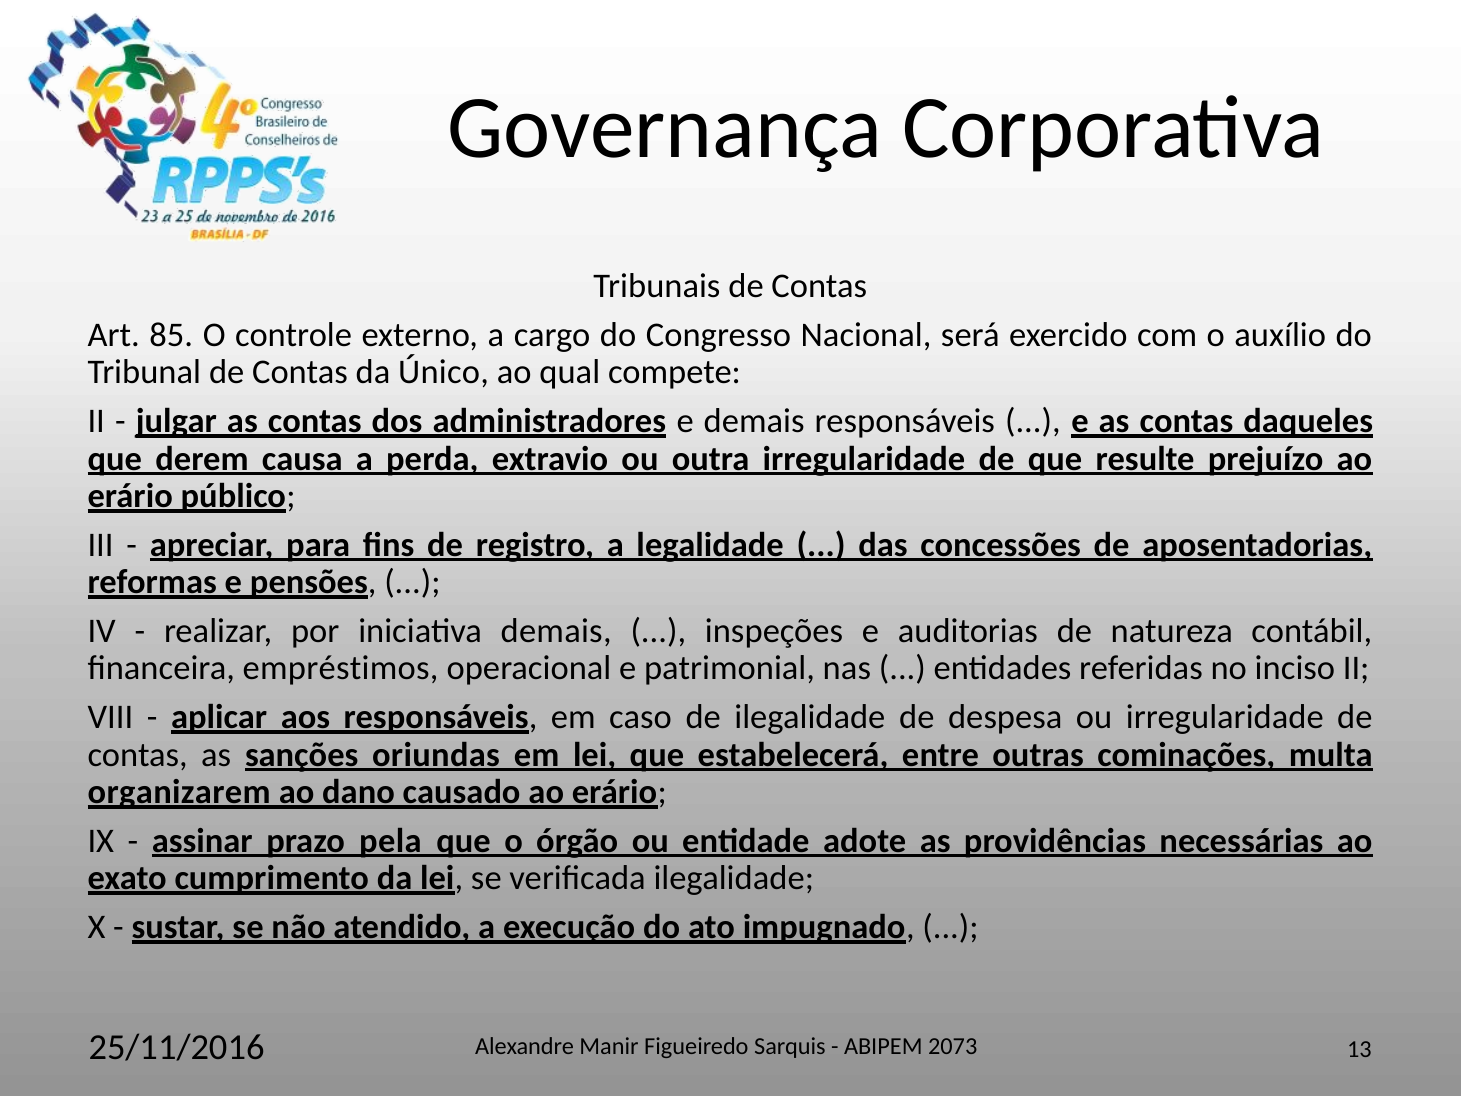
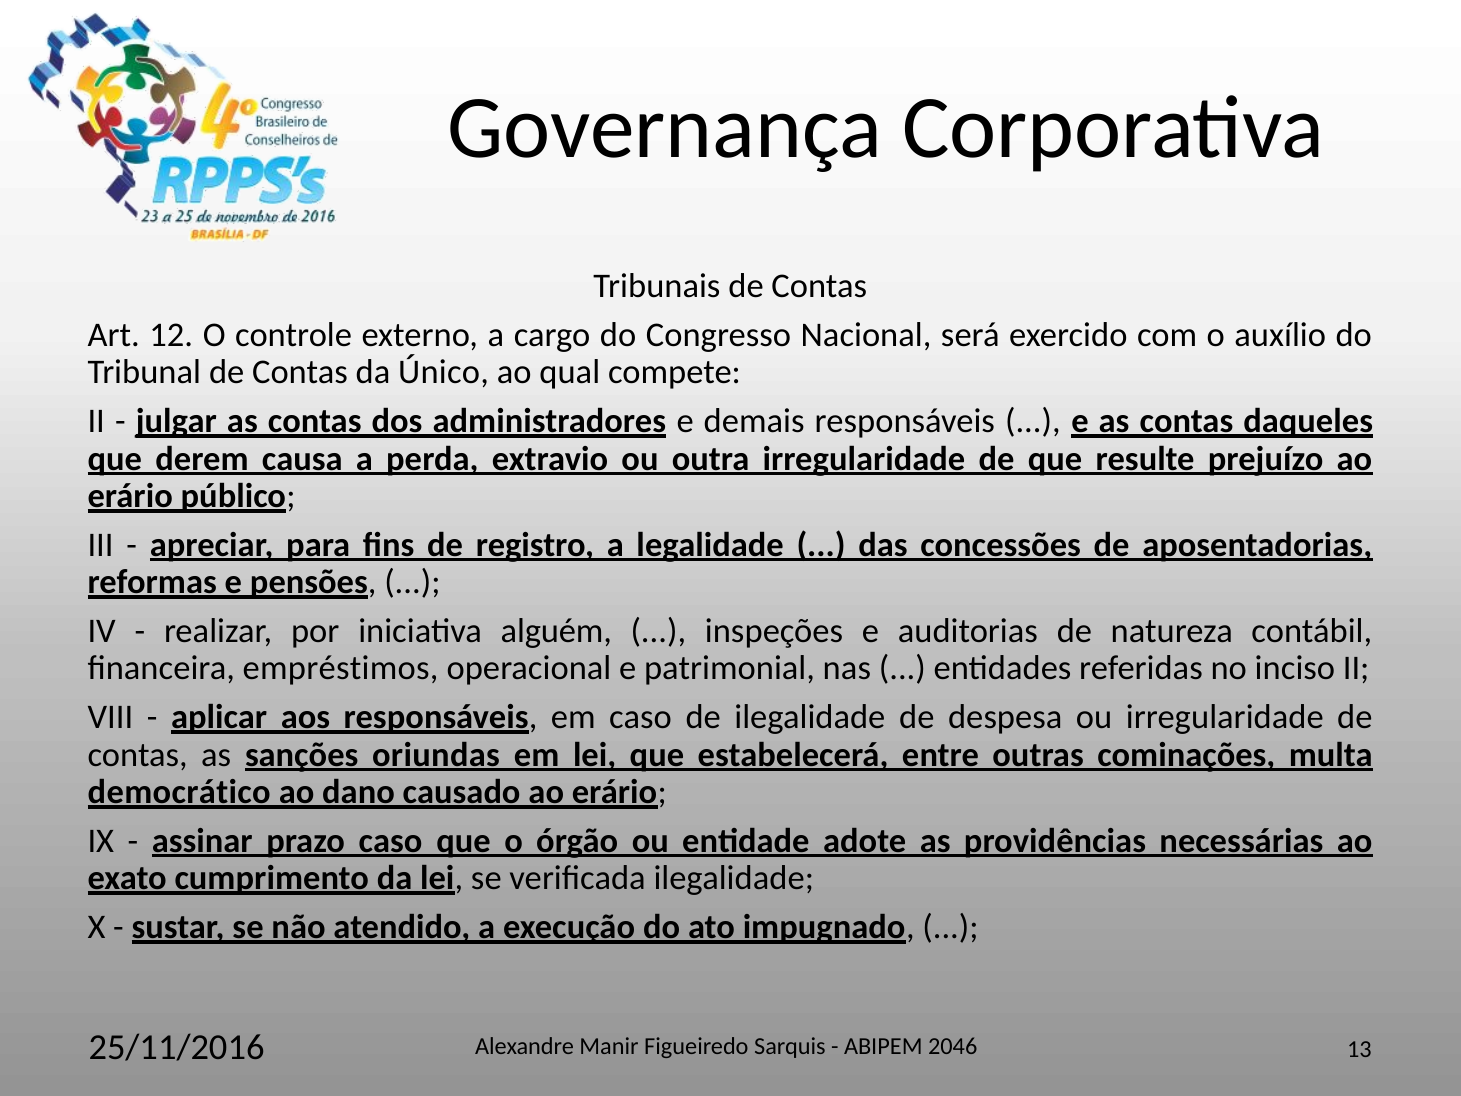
85: 85 -> 12
iniciativa demais: demais -> alguém
organizarem: organizarem -> democrático
prazo pela: pela -> caso
2073: 2073 -> 2046
